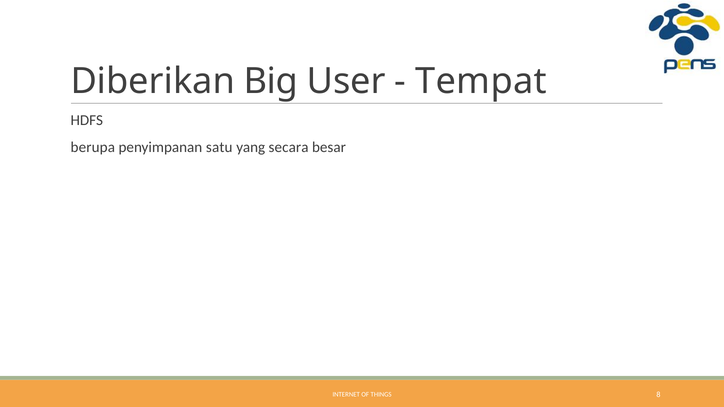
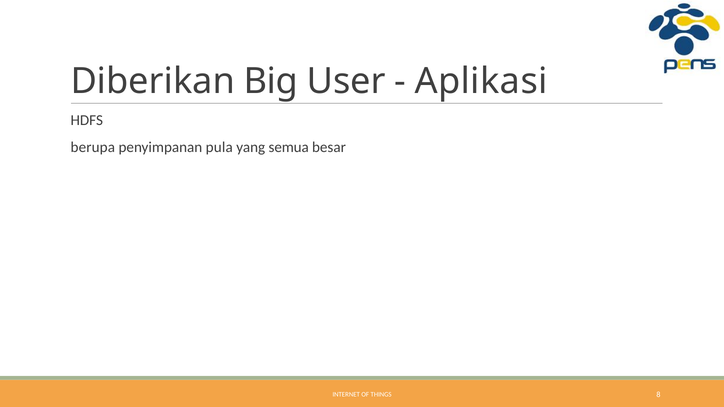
Tempat: Tempat -> Aplikasi
satu: satu -> pula
secara: secara -> semua
